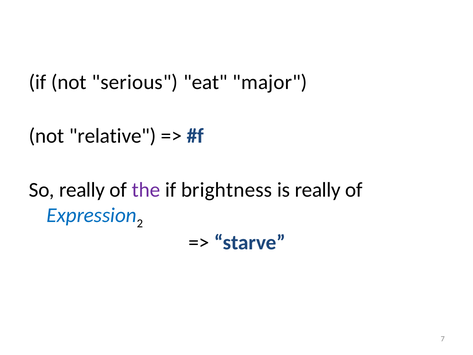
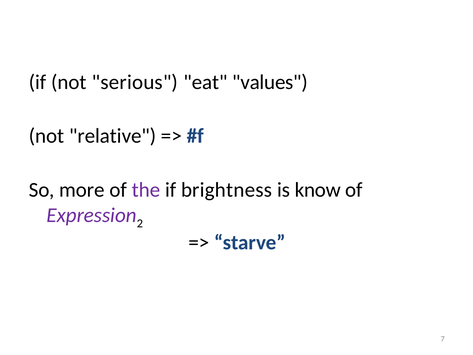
major: major -> values
So really: really -> more
is really: really -> know
Expression colour: blue -> purple
